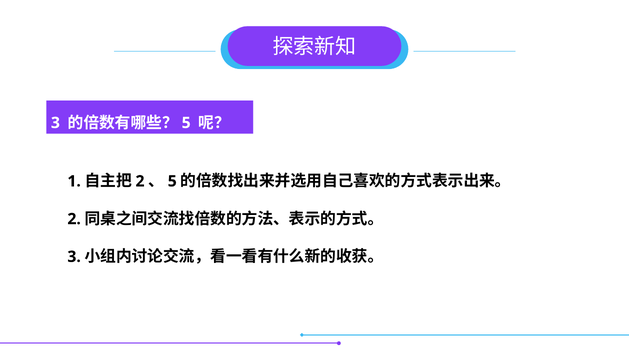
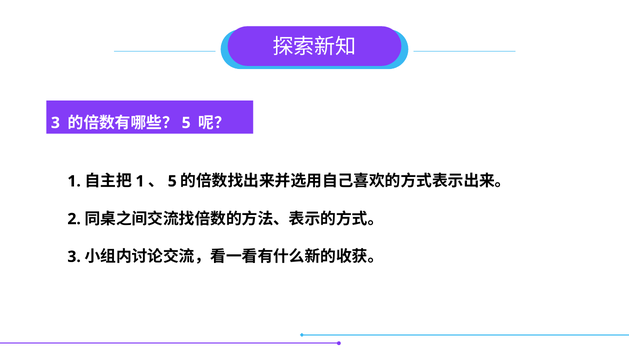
2 at (140, 181): 2 -> 1
